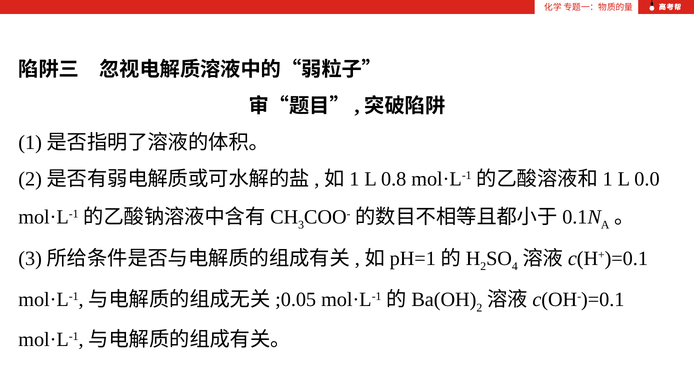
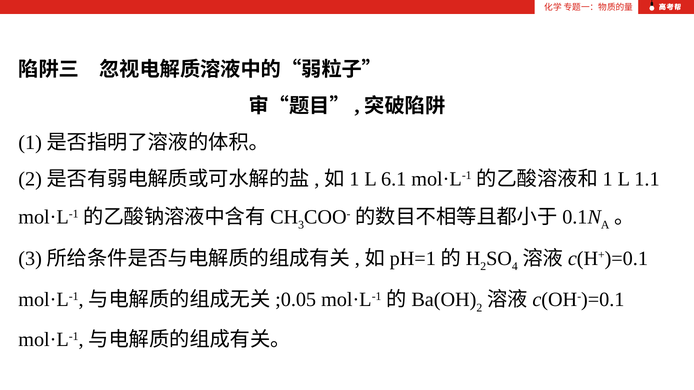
0.8: 0.8 -> 6.1
0.0: 0.0 -> 1.1
